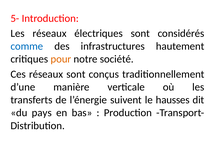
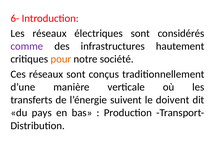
5-: 5- -> 6-
comme colour: blue -> purple
hausses: hausses -> doivent
